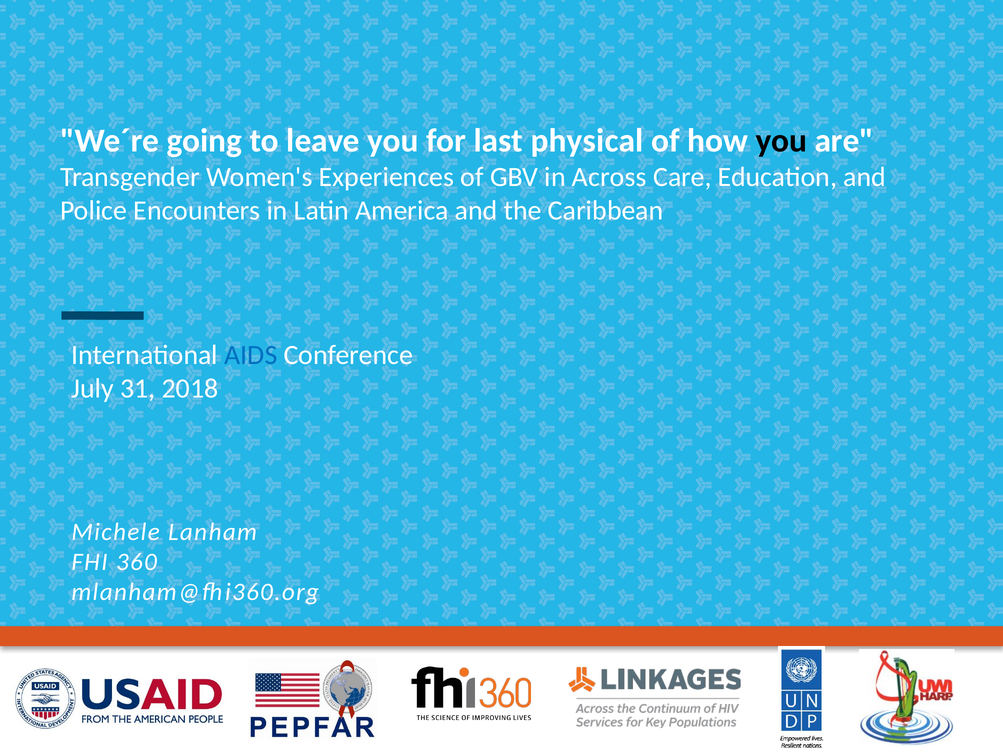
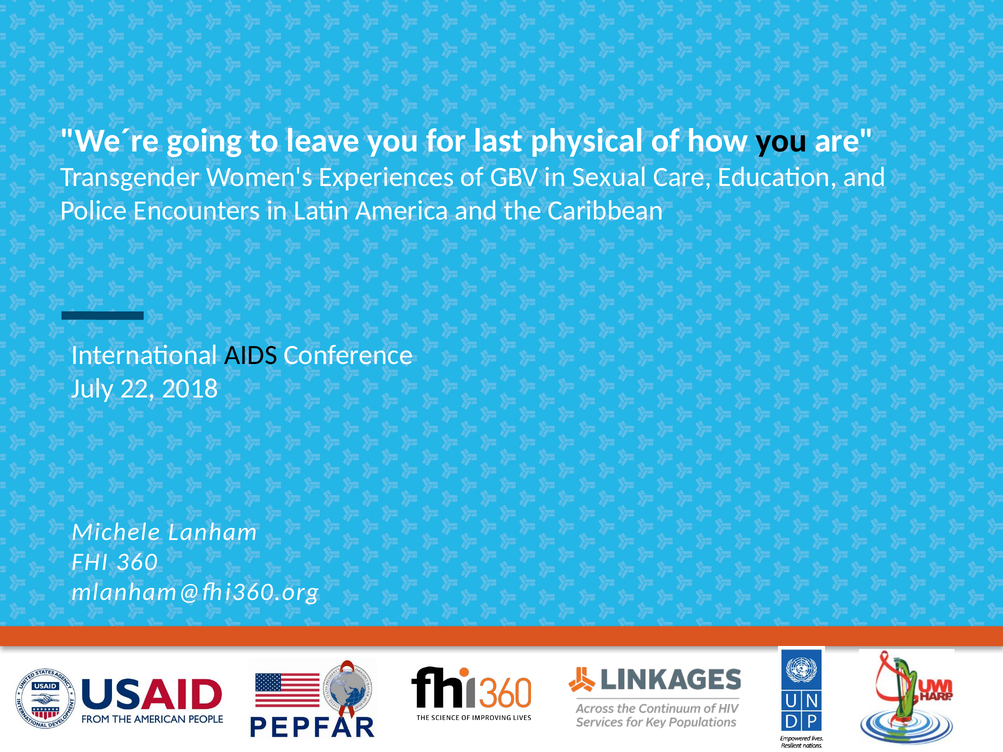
Across: Across -> Sexual
AIDS colour: blue -> black
31: 31 -> 22
